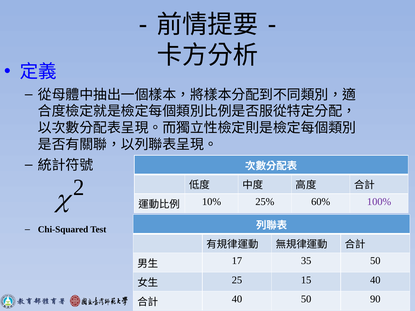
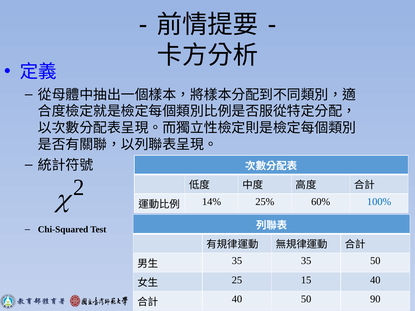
10%: 10% -> 14%
100% colour: purple -> blue
17 at (237, 261): 17 -> 35
